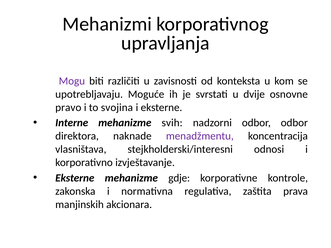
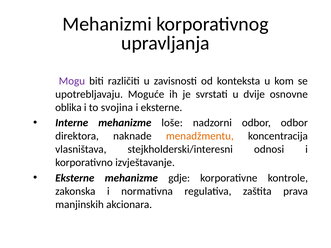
pravo: pravo -> oblika
svih: svih -> loše
menadžmentu colour: purple -> orange
